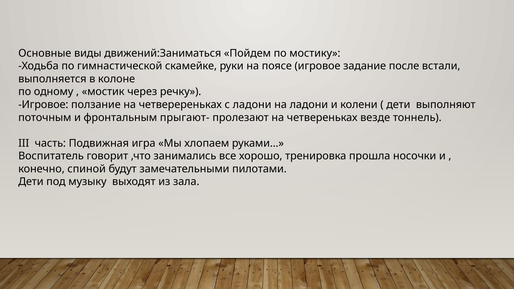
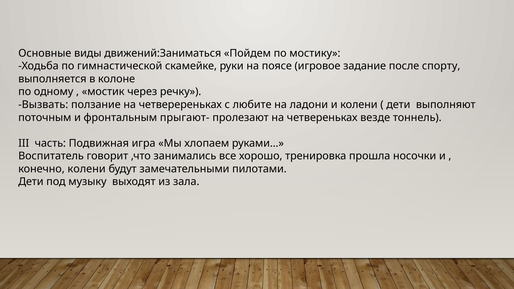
встали: встали -> спорту
Игровое at (43, 105): Игровое -> Вызвать
с ладони: ладони -> любите
конечно спиной: спиной -> колени
